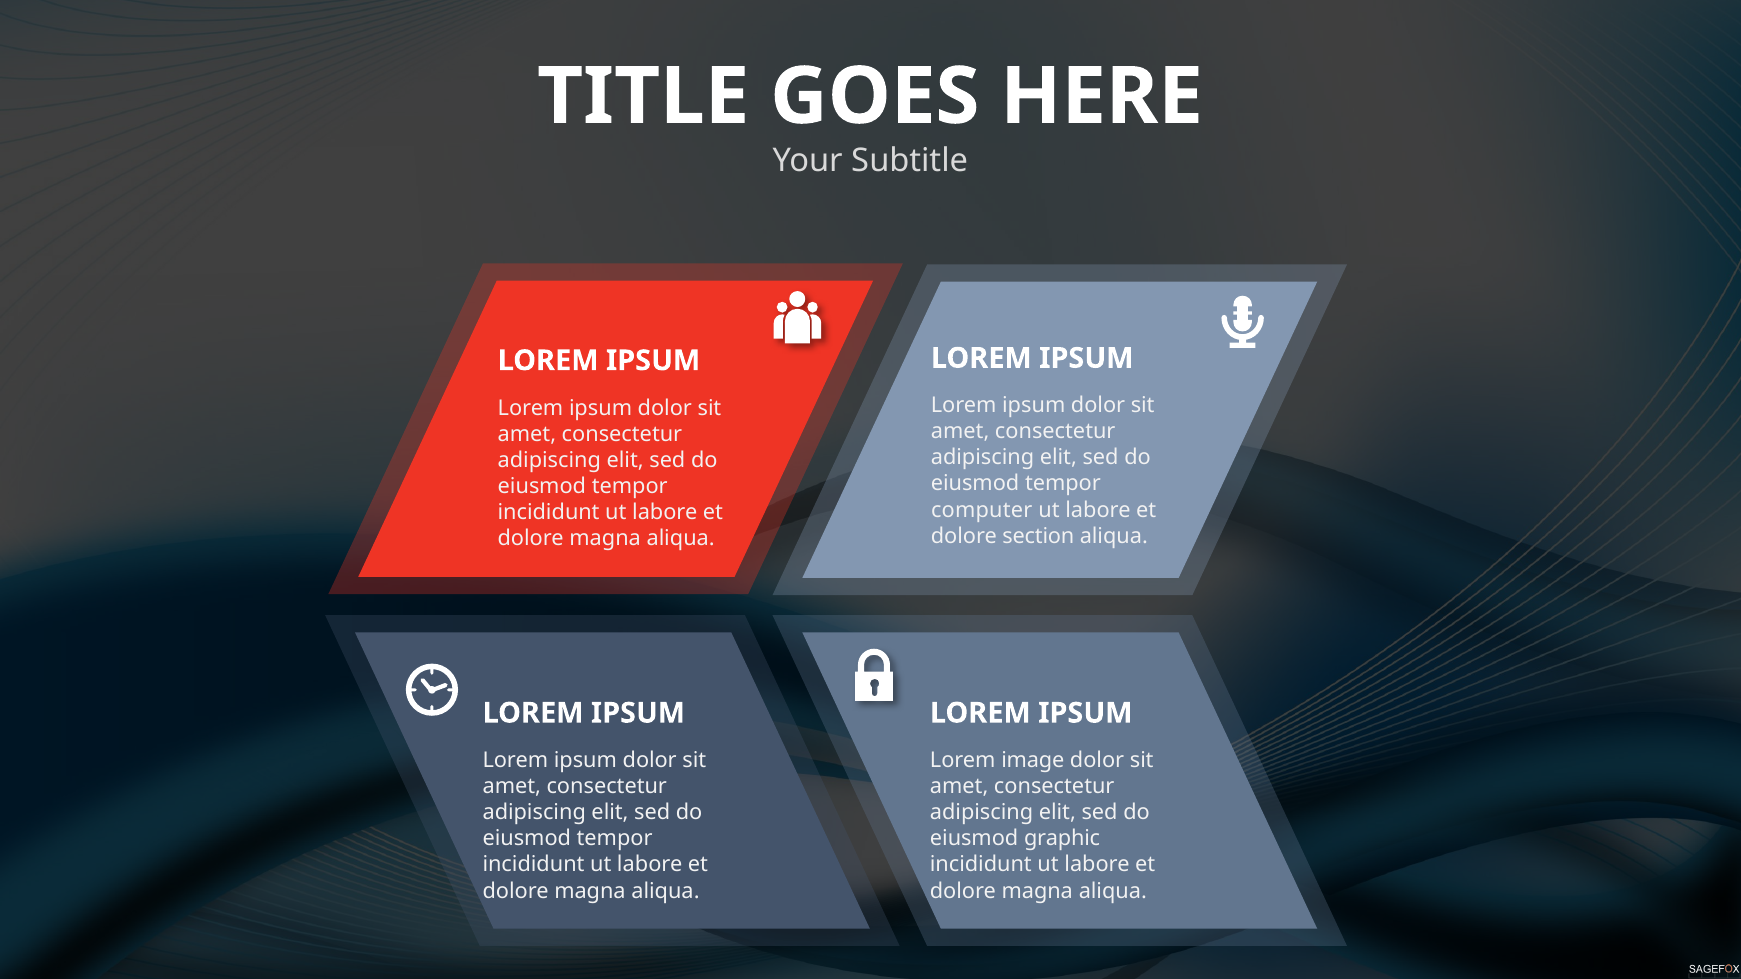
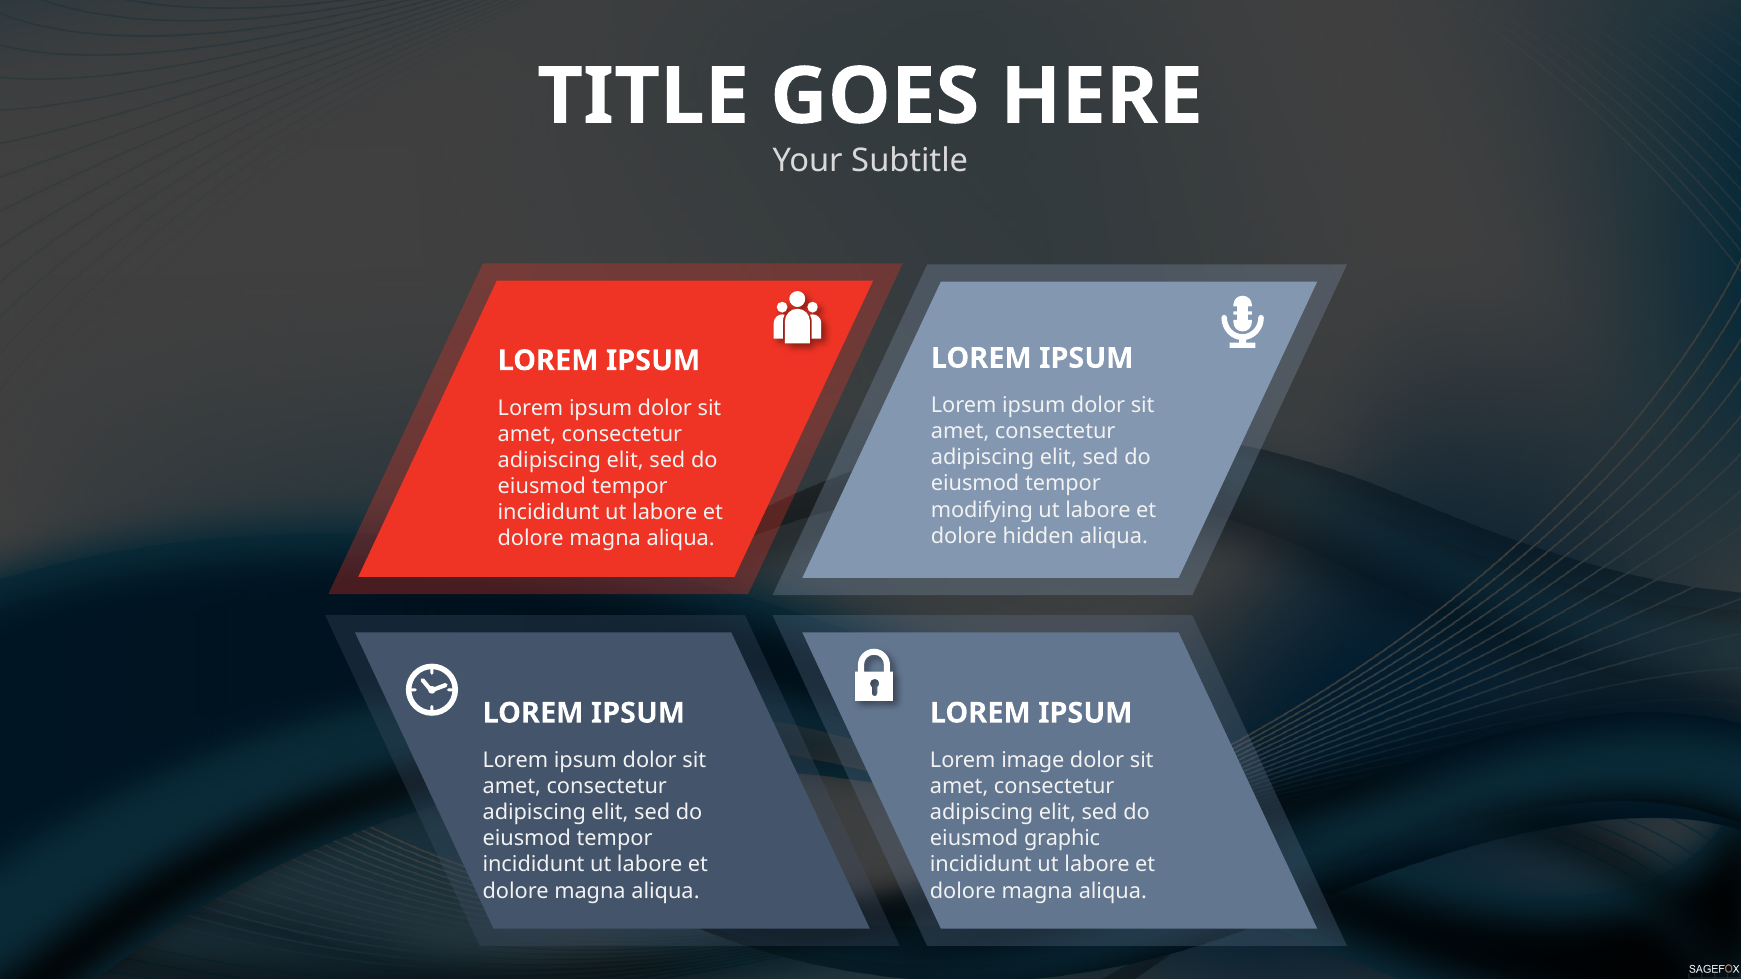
computer: computer -> modifying
section: section -> hidden
